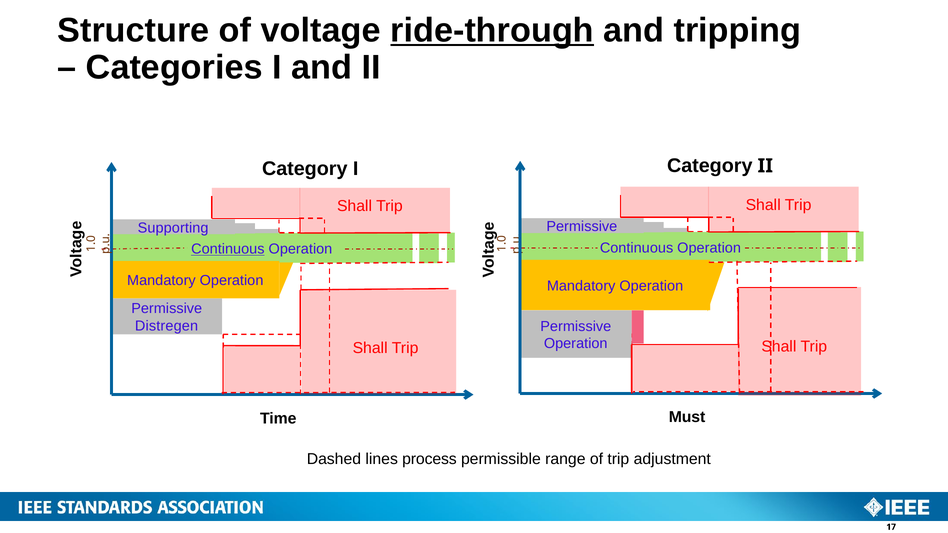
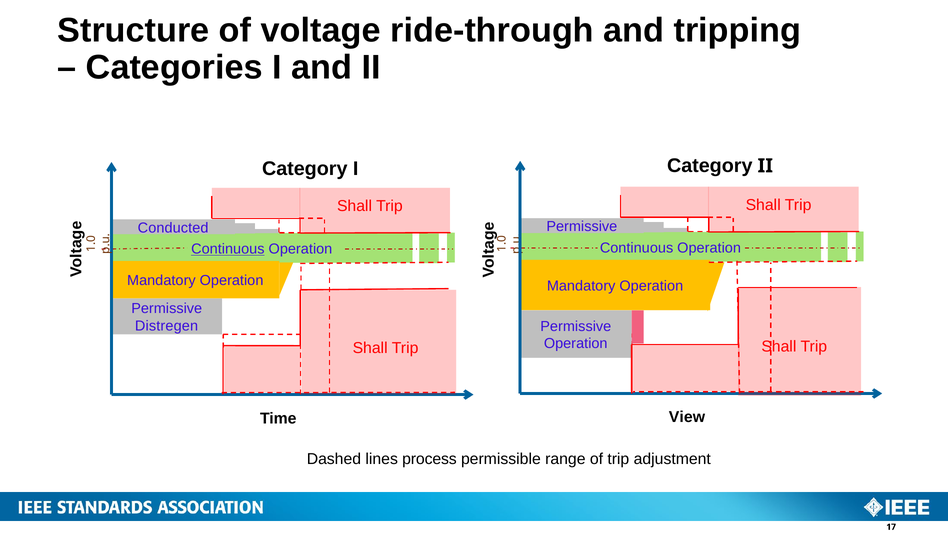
ride-through underline: present -> none
Supporting: Supporting -> Conducted
Must: Must -> View
